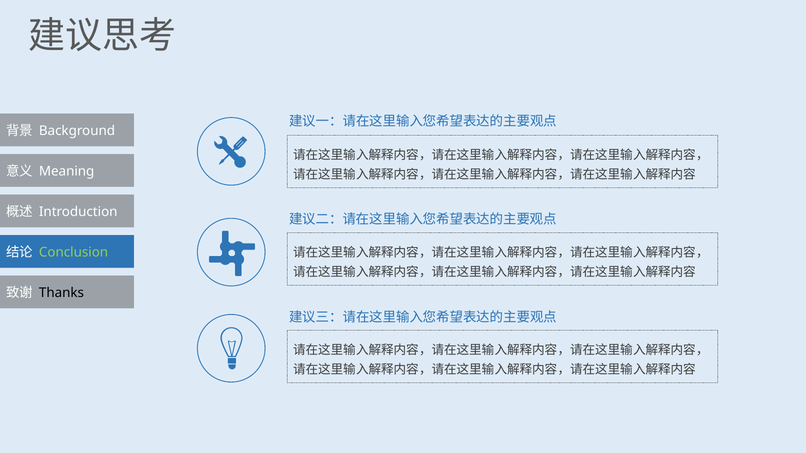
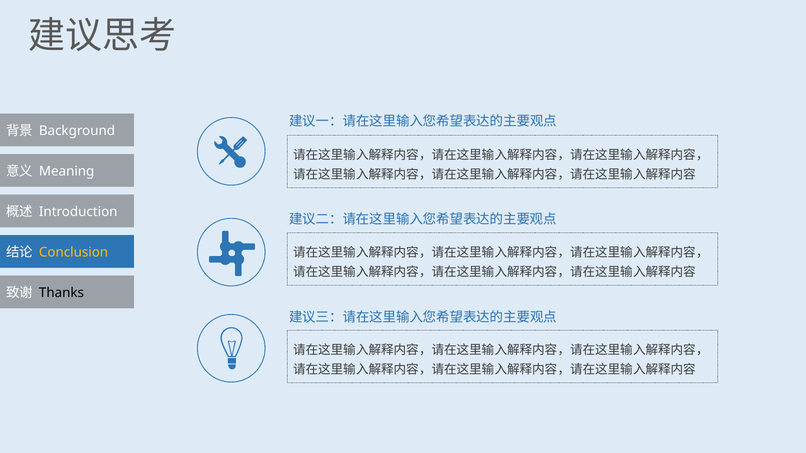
Conclusion colour: light green -> yellow
